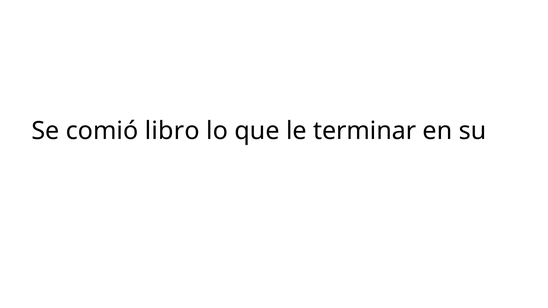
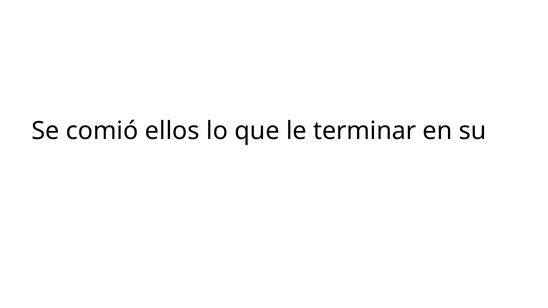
libro: libro -> ellos
